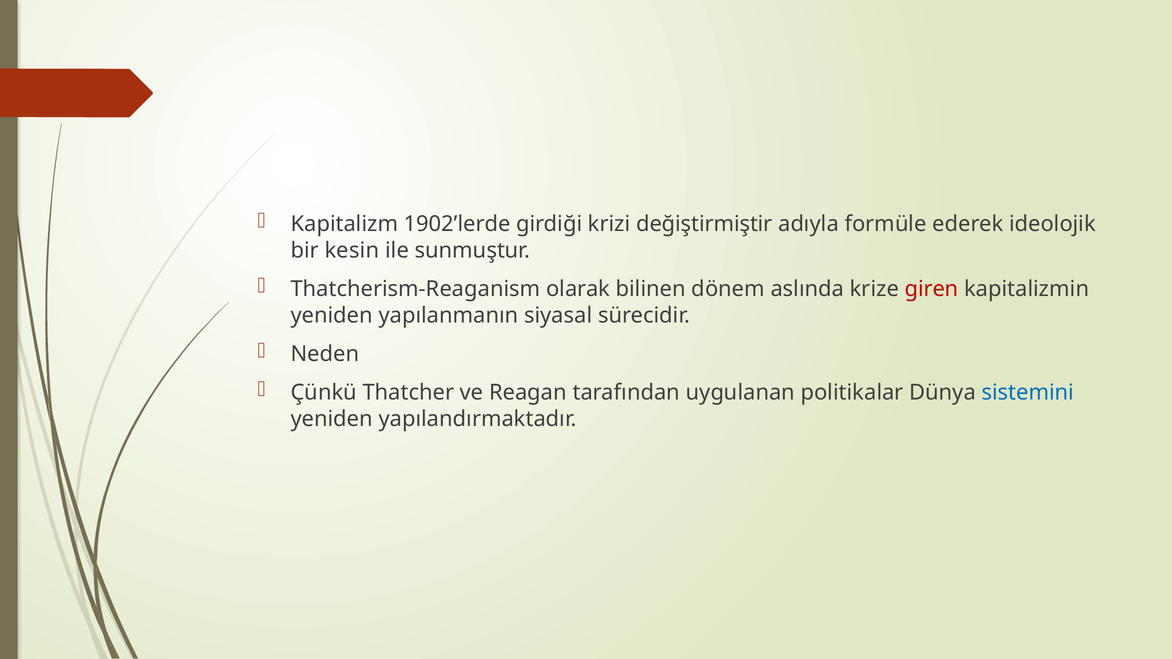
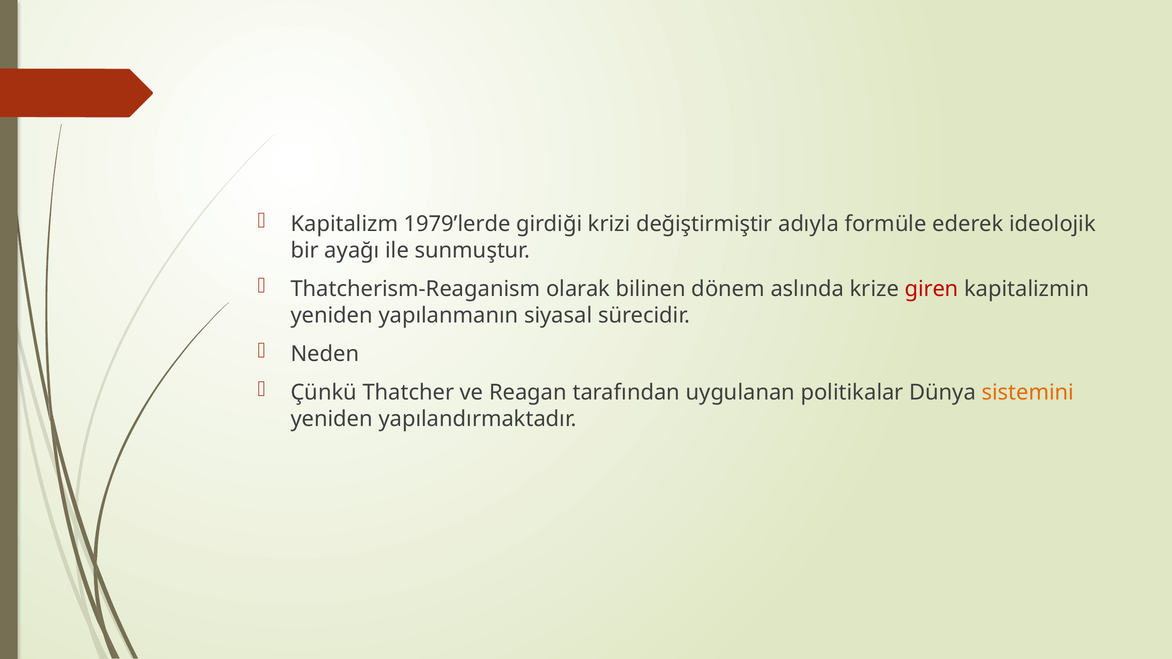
1902’lerde: 1902’lerde -> 1979’lerde
kesin: kesin -> ayağı
sistemini colour: blue -> orange
